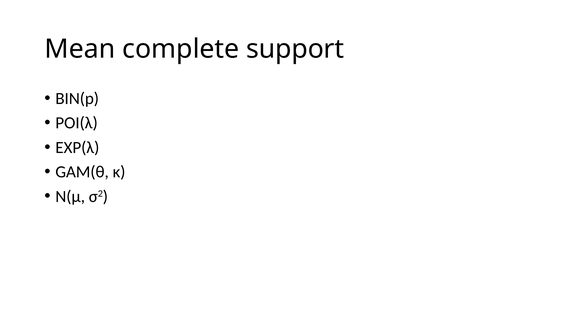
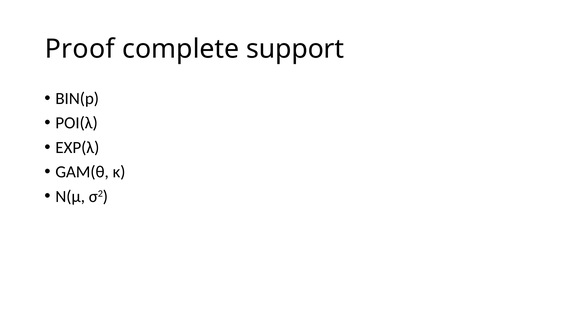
Mean: Mean -> Proof
